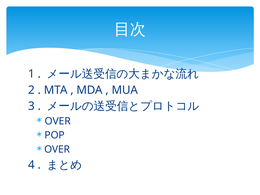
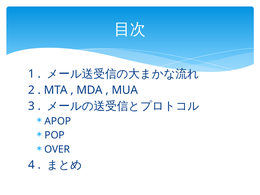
OVER at (58, 121): OVER -> APOP
